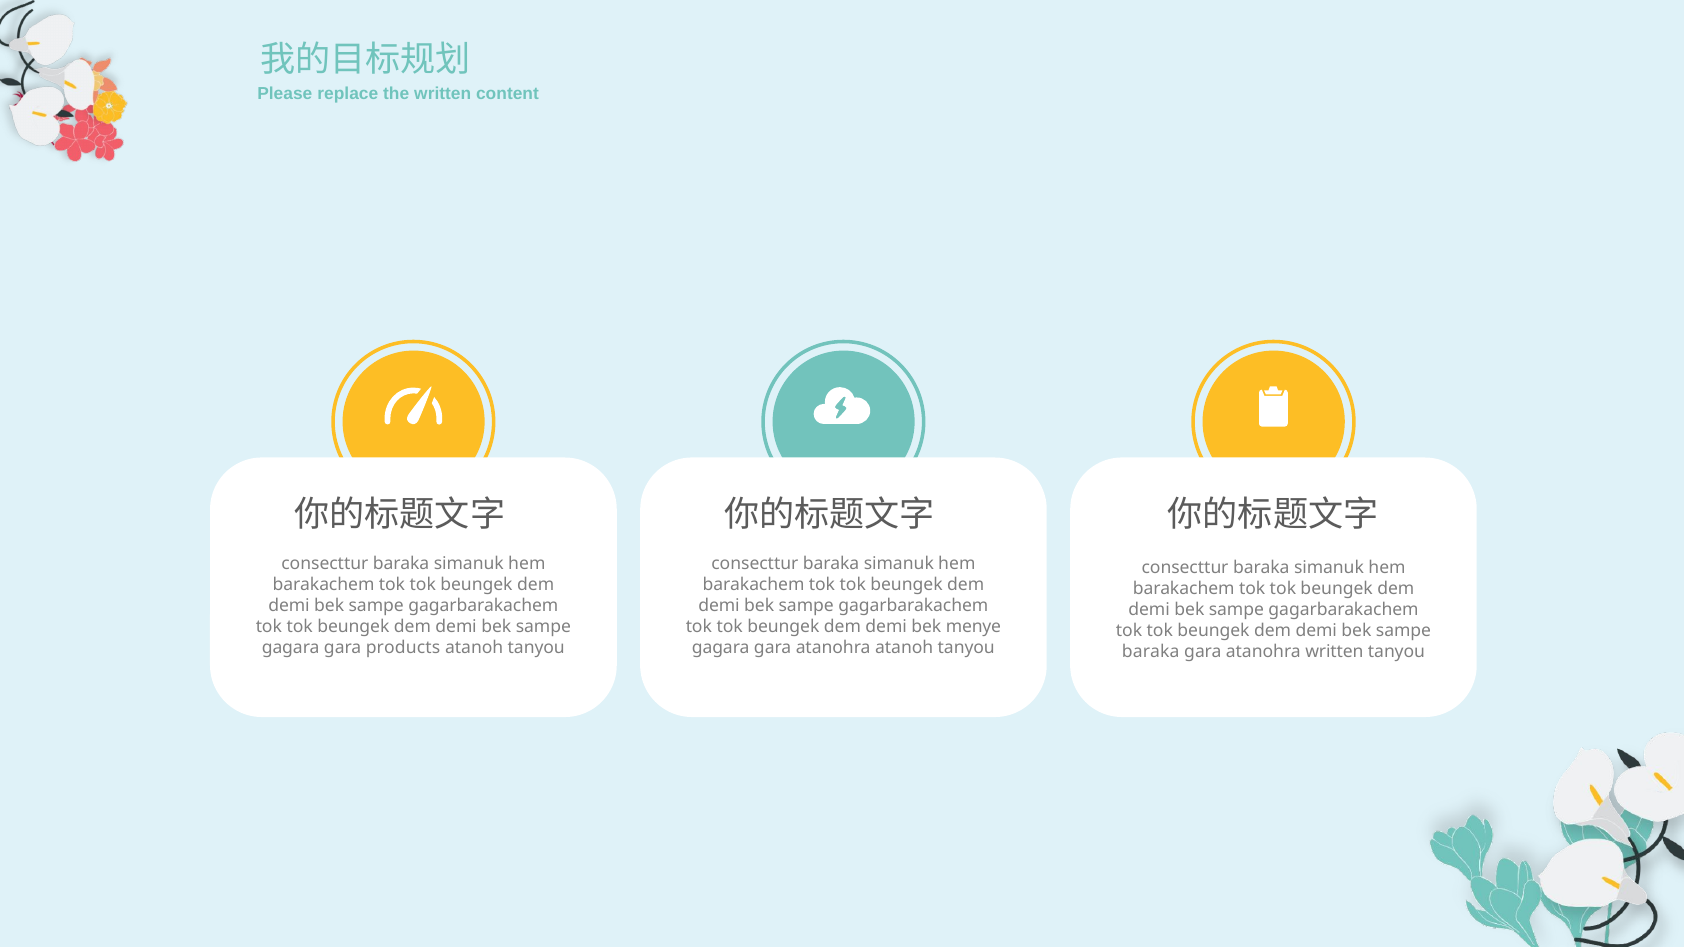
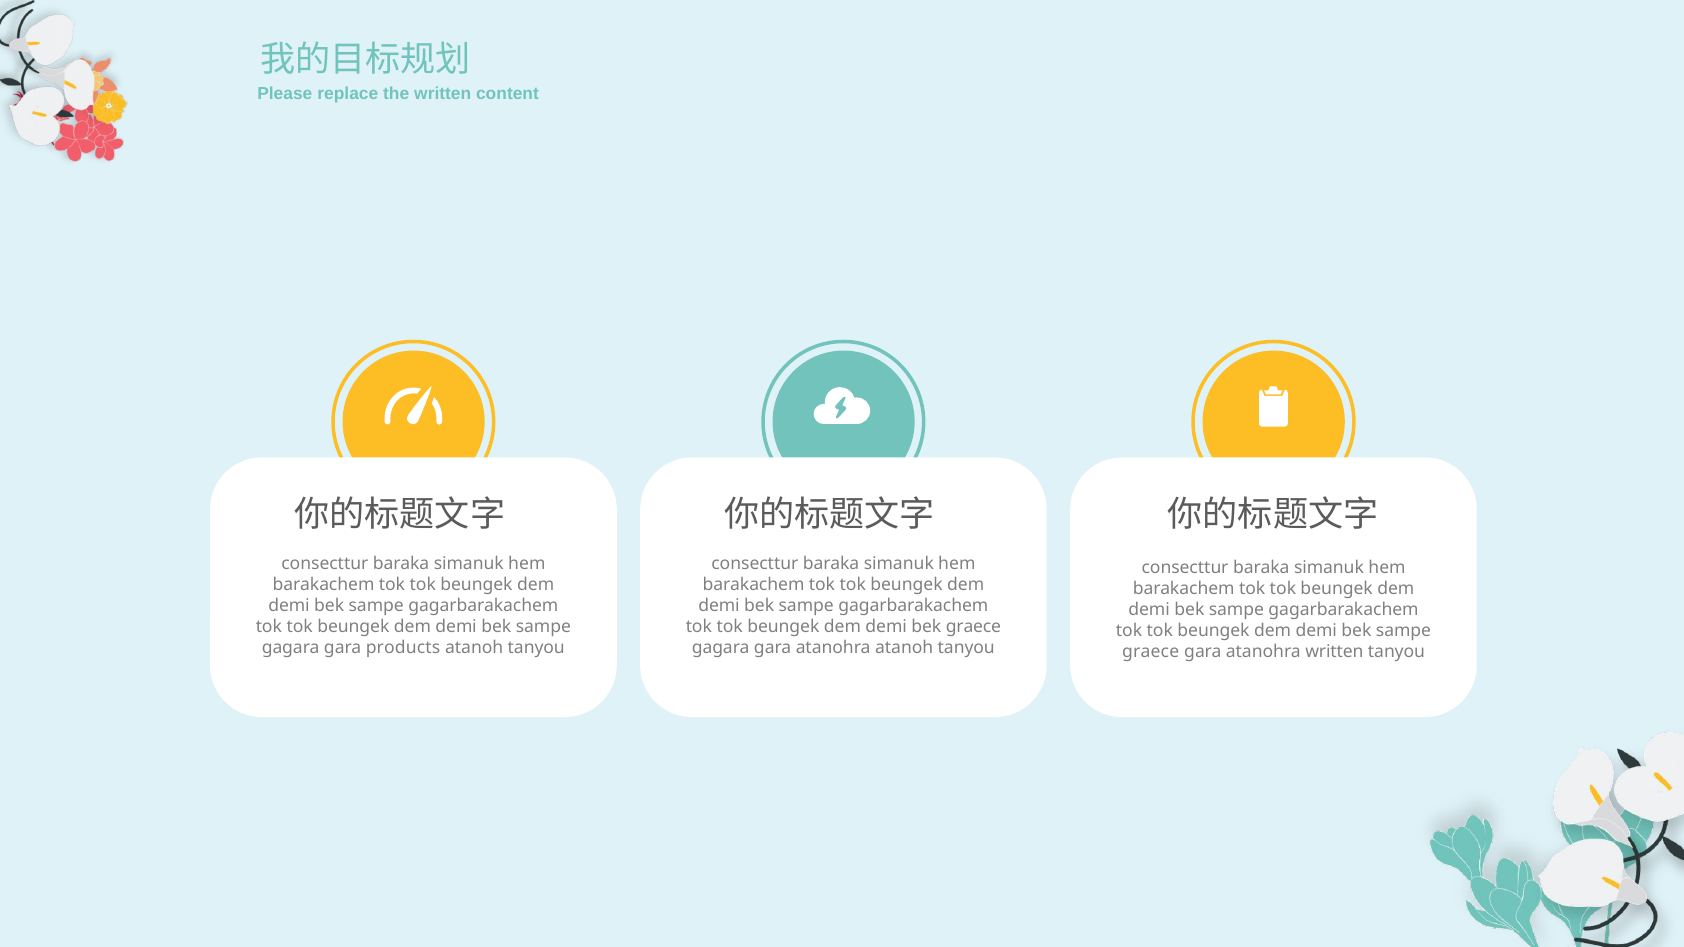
bek menye: menye -> graece
baraka at (1151, 652): baraka -> graece
